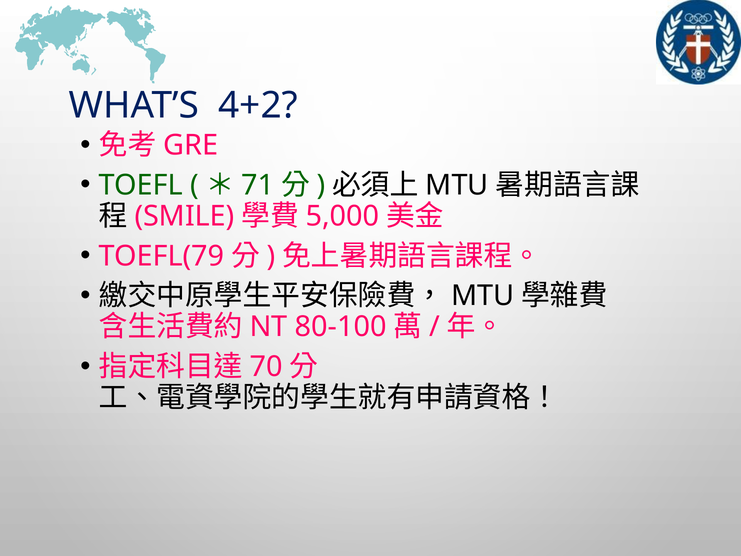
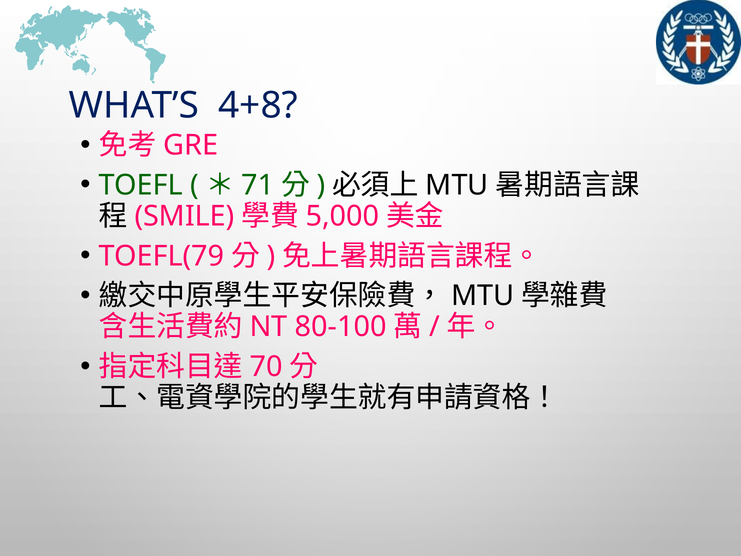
4+2: 4+2 -> 4+8
